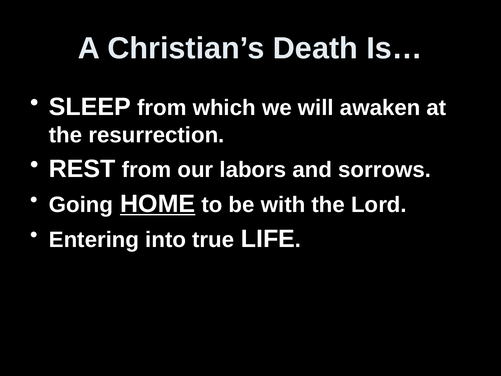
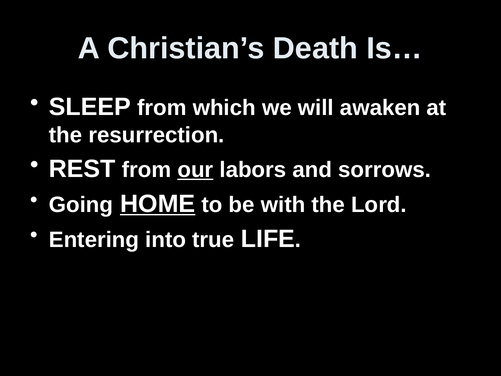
our underline: none -> present
